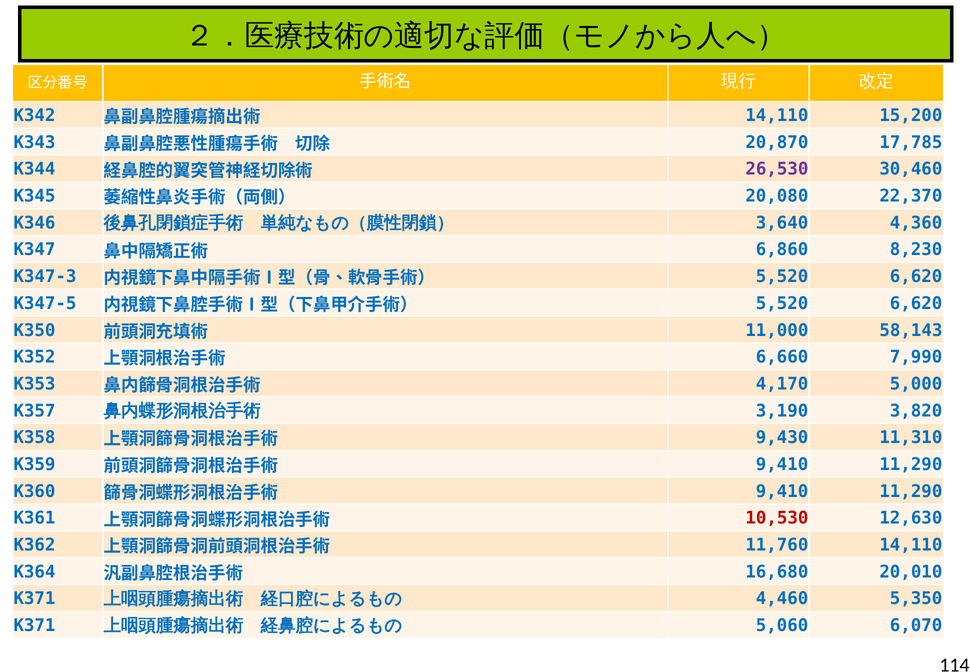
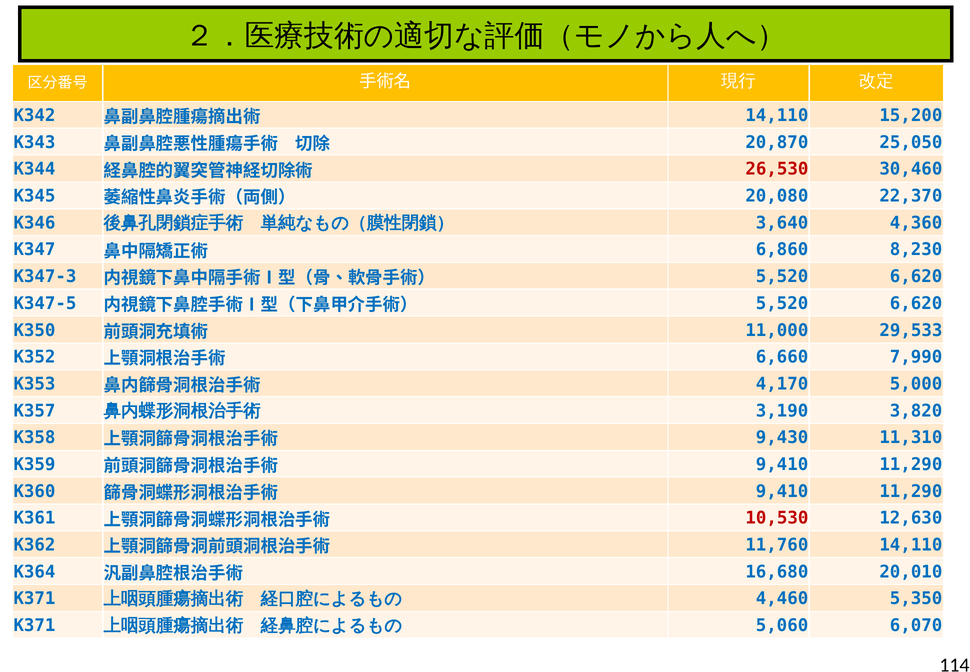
17,785: 17,785 -> 25,050
26,530 colour: purple -> red
58,143: 58,143 -> 29,533
